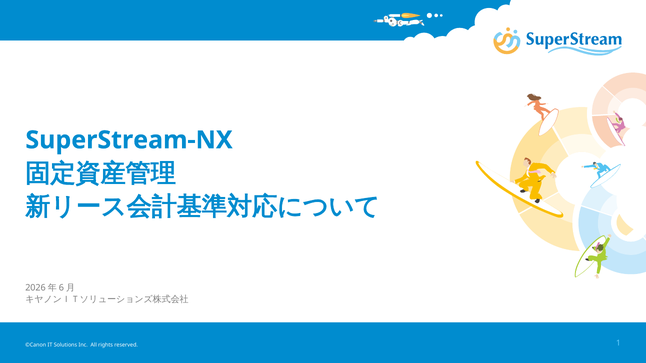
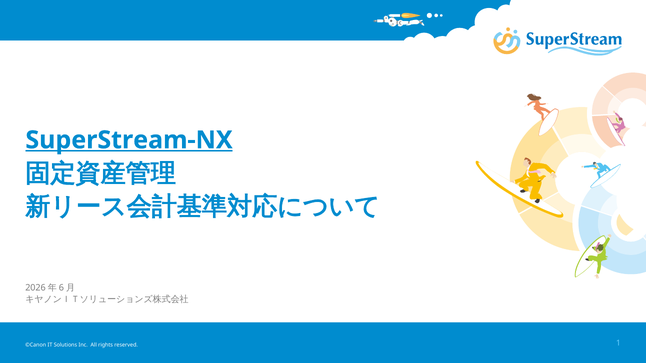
SuperStream-NX underline: none -> present
